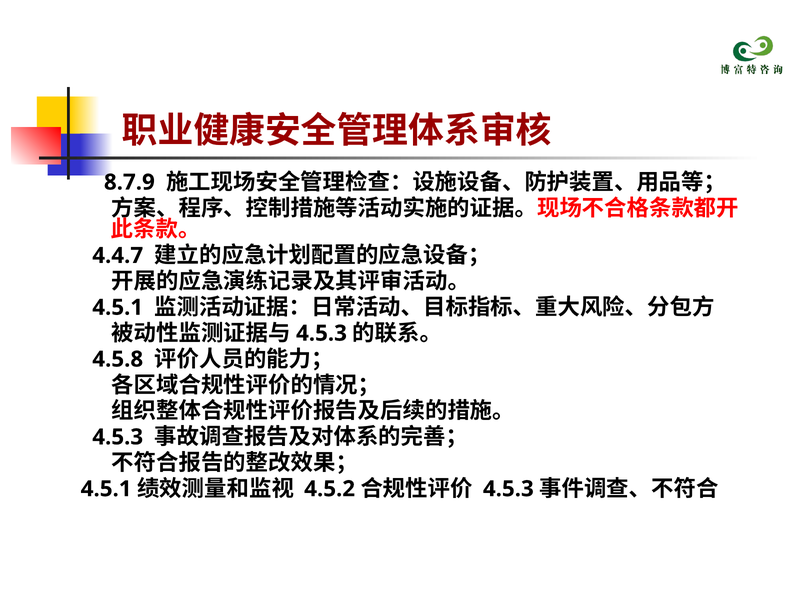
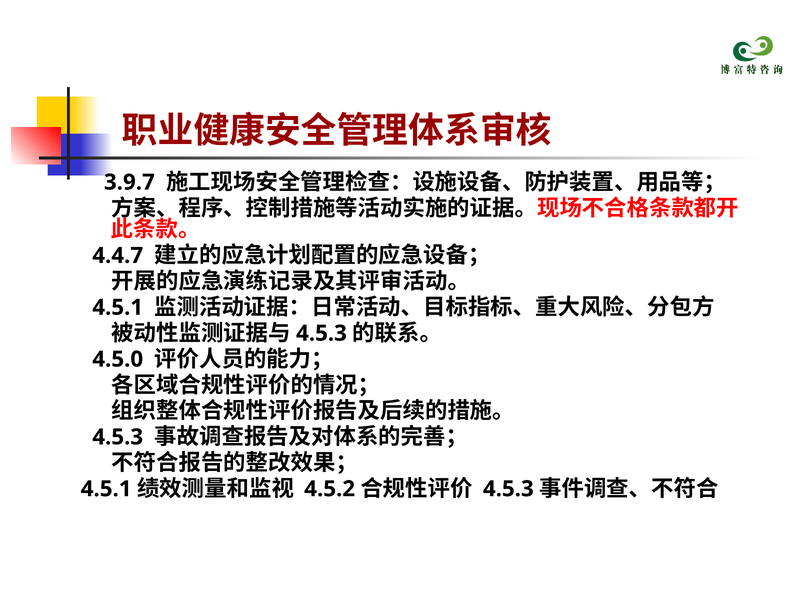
8.7.9: 8.7.9 -> 3.9.7
4.5.8: 4.5.8 -> 4.5.0
